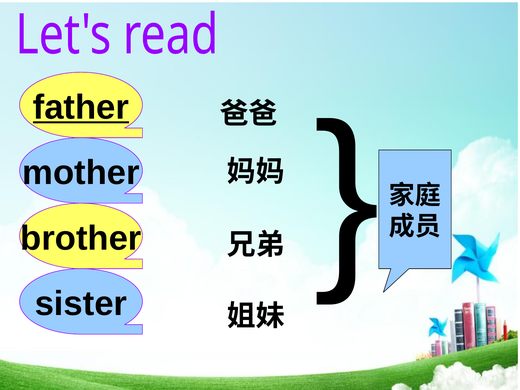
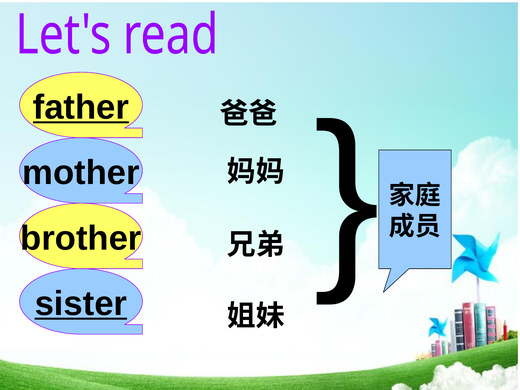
sister underline: none -> present
